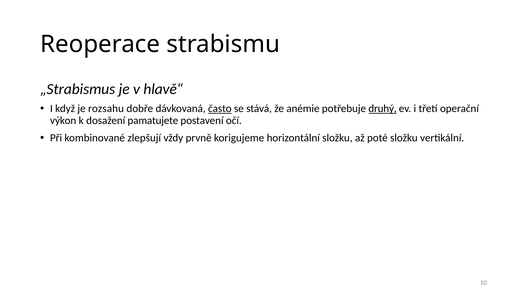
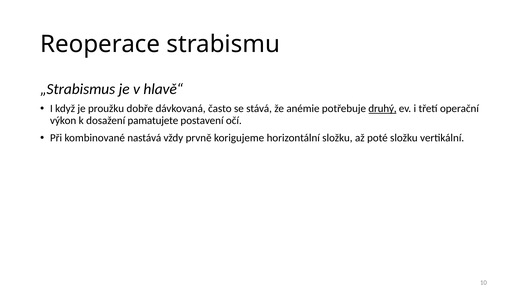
rozsahu: rozsahu -> proužku
často underline: present -> none
zlepšují: zlepšují -> nastává
